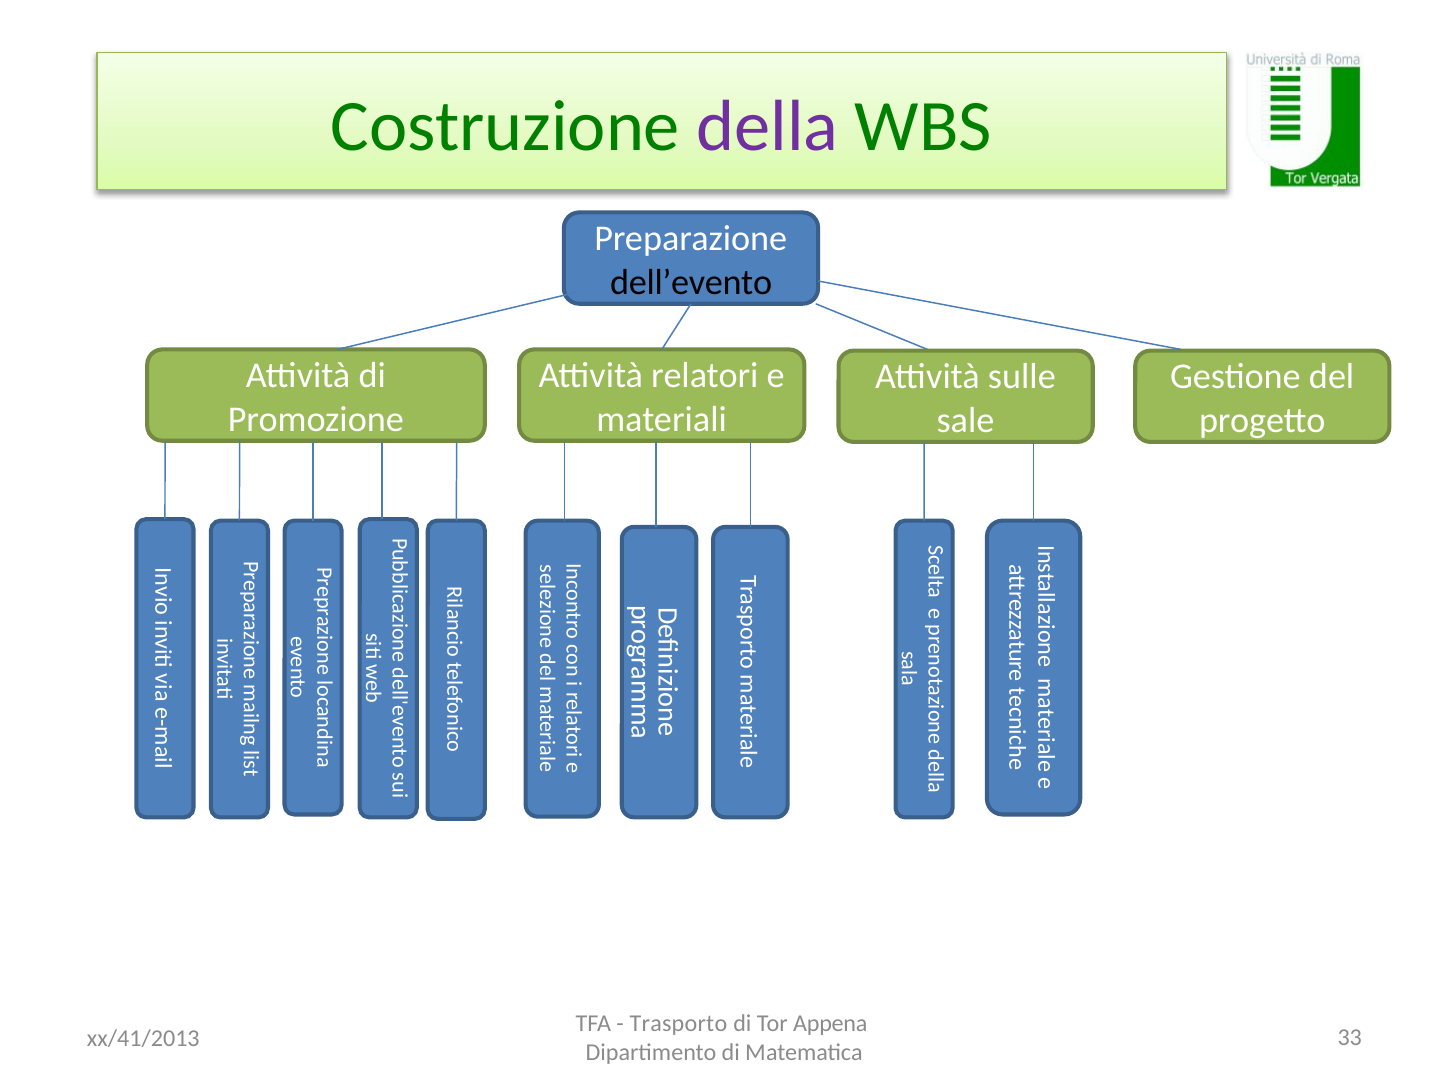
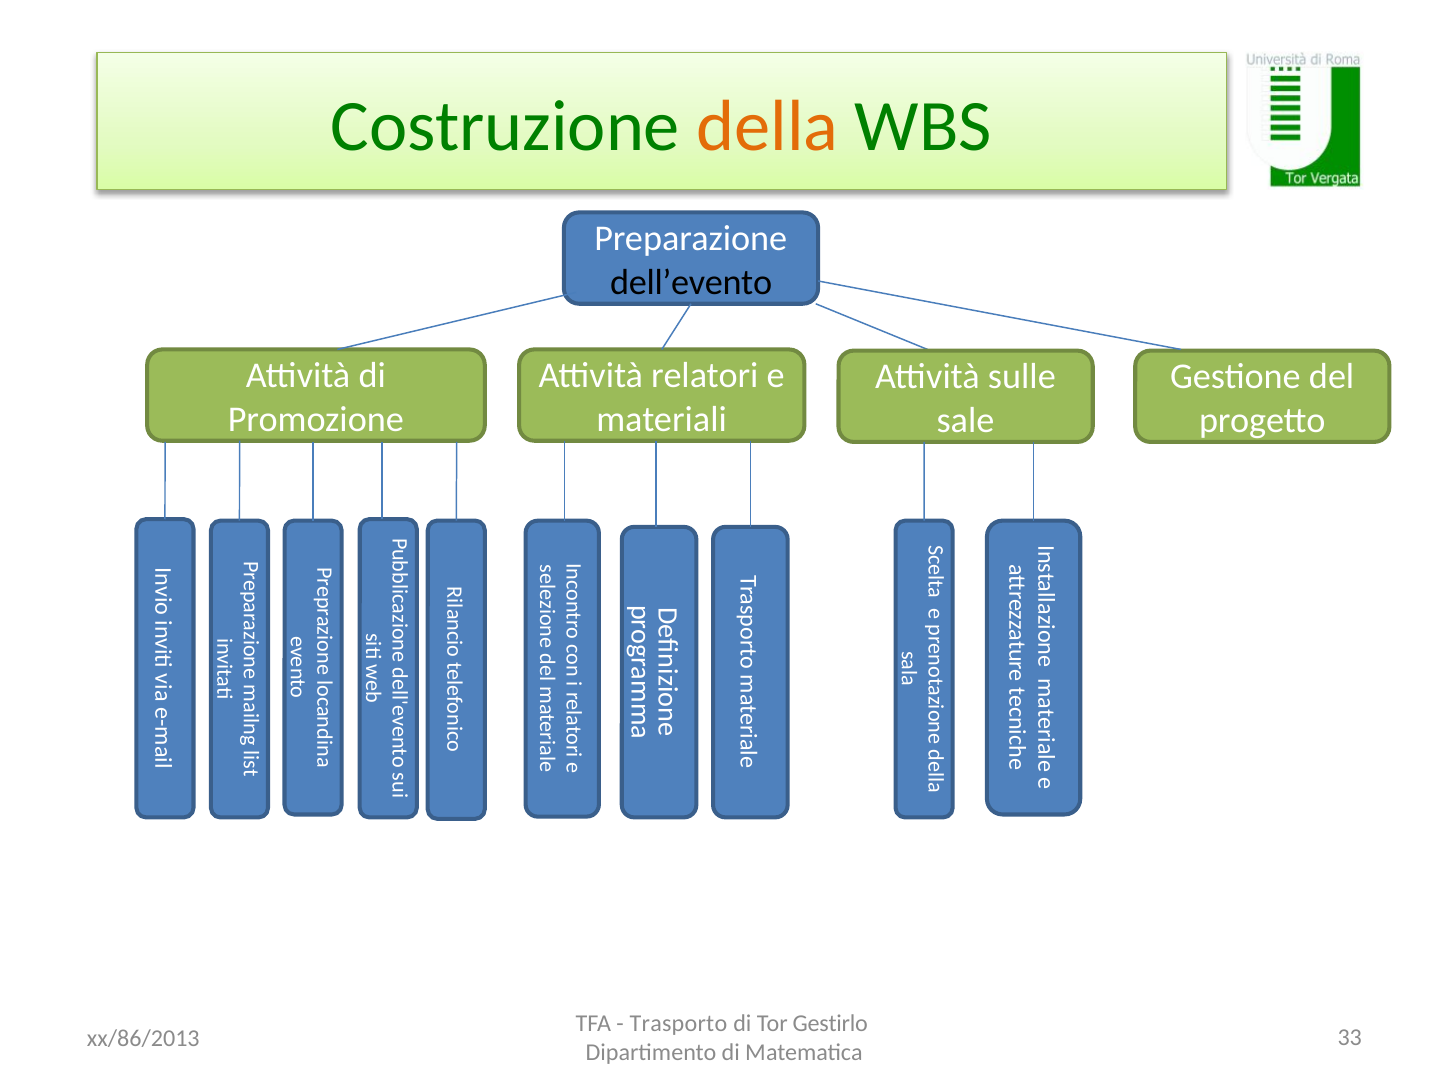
della colour: purple -> orange
Appena: Appena -> Gestirlo
xx/41/2013: xx/41/2013 -> xx/86/2013
